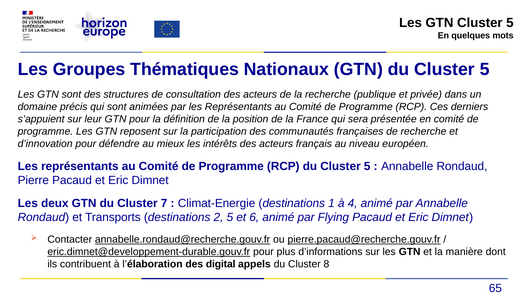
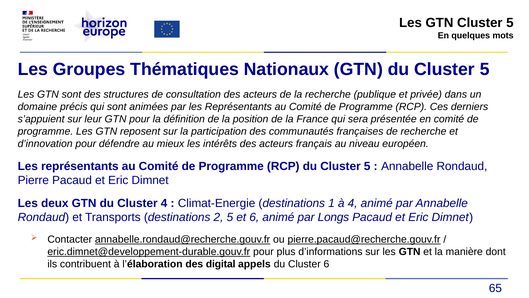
Cluster 7: 7 -> 4
Flying: Flying -> Longs
Cluster 8: 8 -> 6
